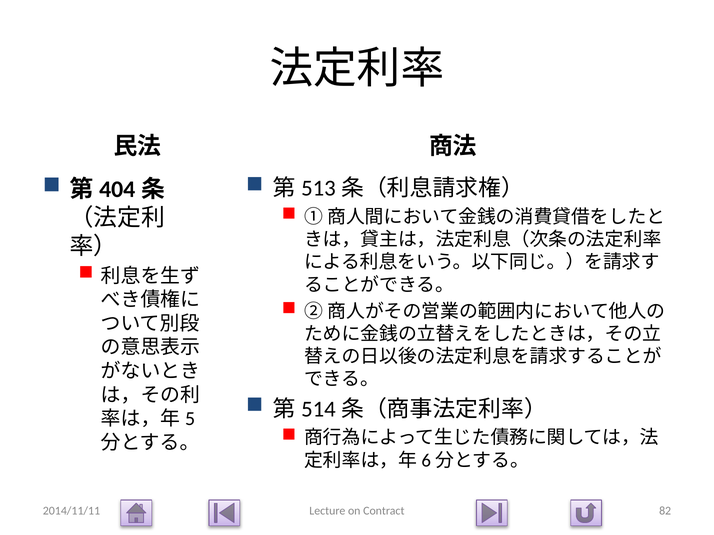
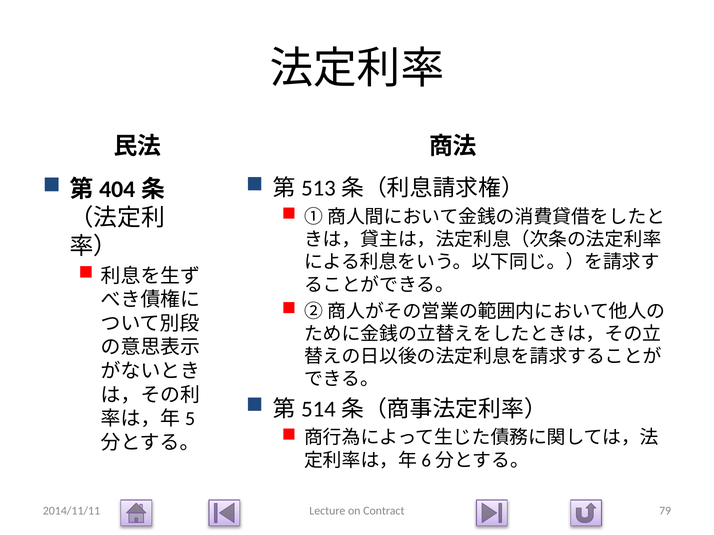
82: 82 -> 79
